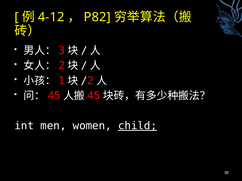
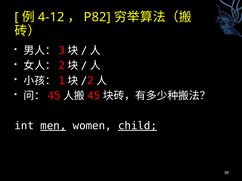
men underline: none -> present
